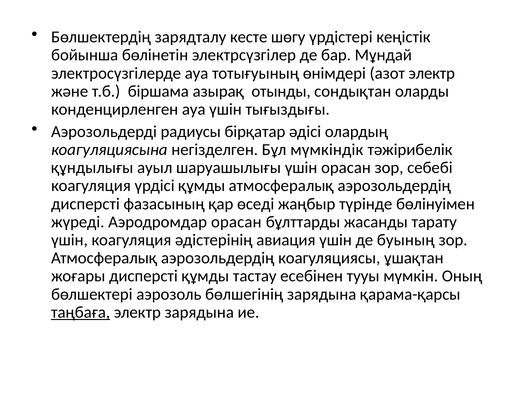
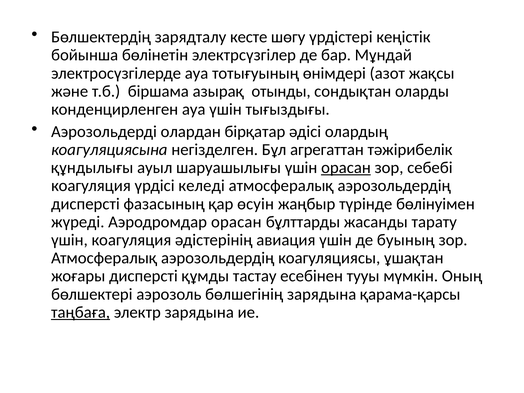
азот электр: электр -> жақсы
радиусы: радиусы -> олардан
мүмкіндік: мүмкіндік -> агрегаттан
орасан at (346, 168) underline: none -> present
үрдісі құмды: құмды -> келеді
өседі: өседі -> өсуін
